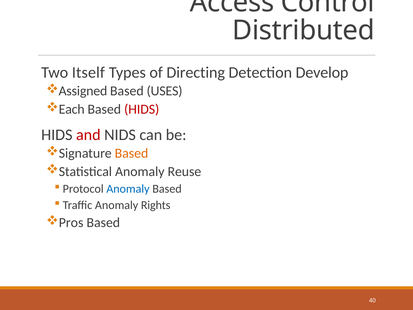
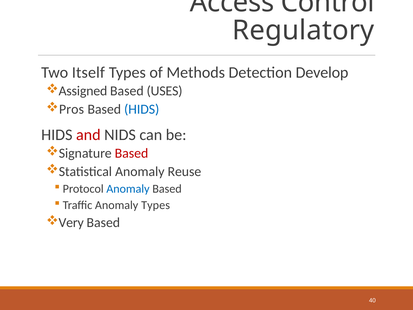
Distributed: Distributed -> Regulatory
Directing: Directing -> Methods
Each: Each -> Pros
HIDS at (142, 109) colour: red -> blue
Based at (132, 153) colour: orange -> red
Anomaly Rights: Rights -> Types
Pros: Pros -> Very
